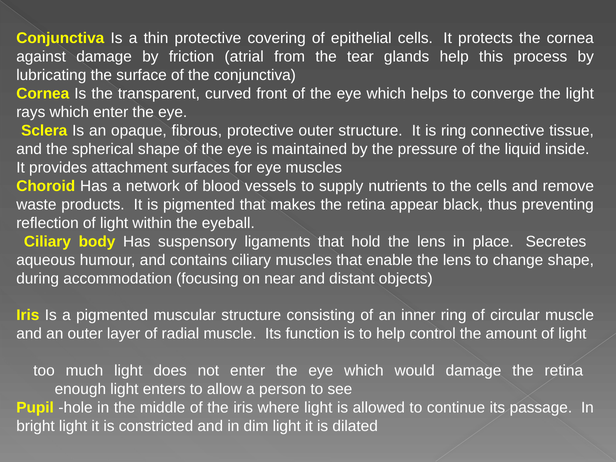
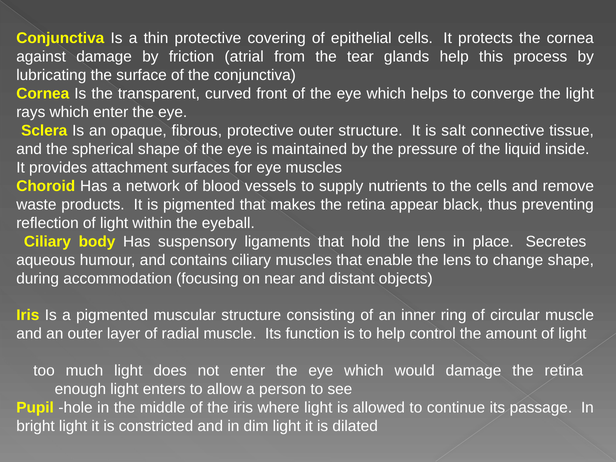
is ring: ring -> salt
